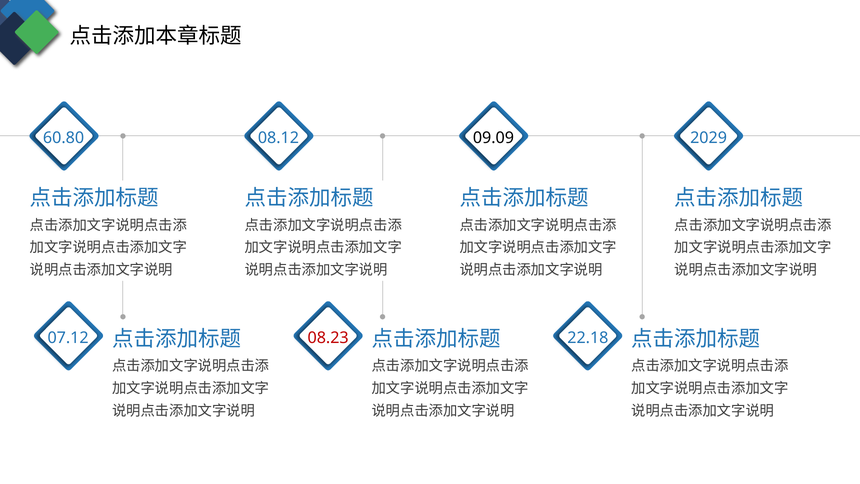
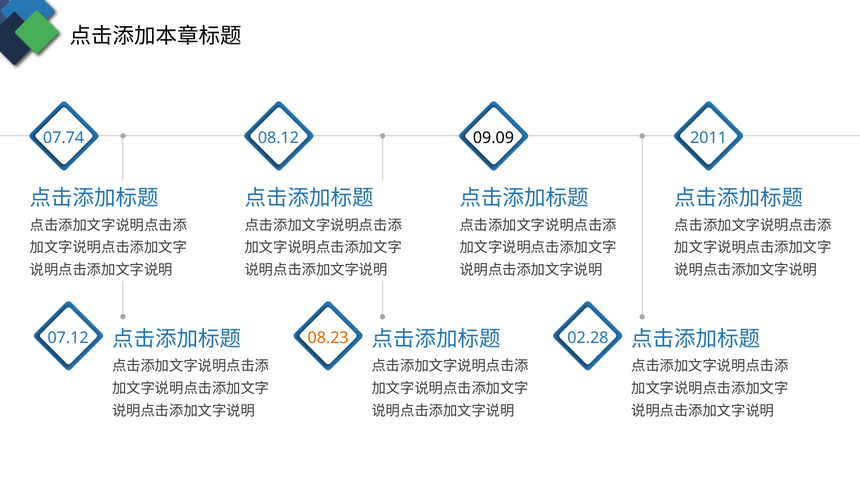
60.80: 60.80 -> 07.74
2029: 2029 -> 2011
08.23 colour: red -> orange
22.18: 22.18 -> 02.28
